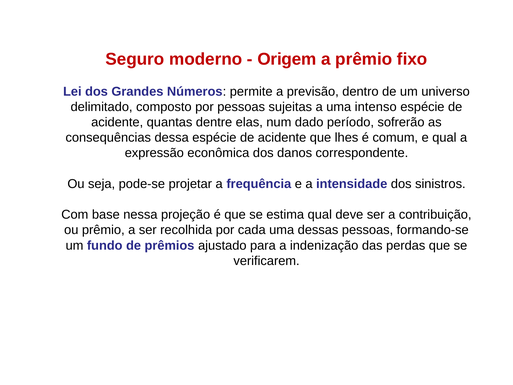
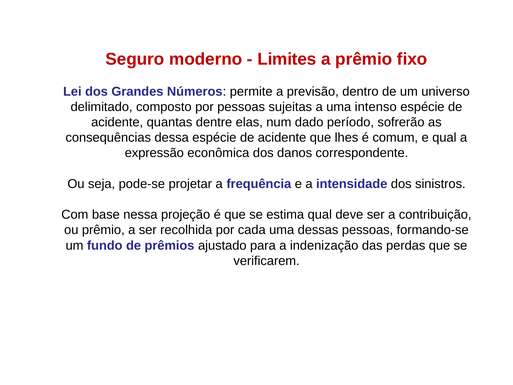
Origem: Origem -> Limites
